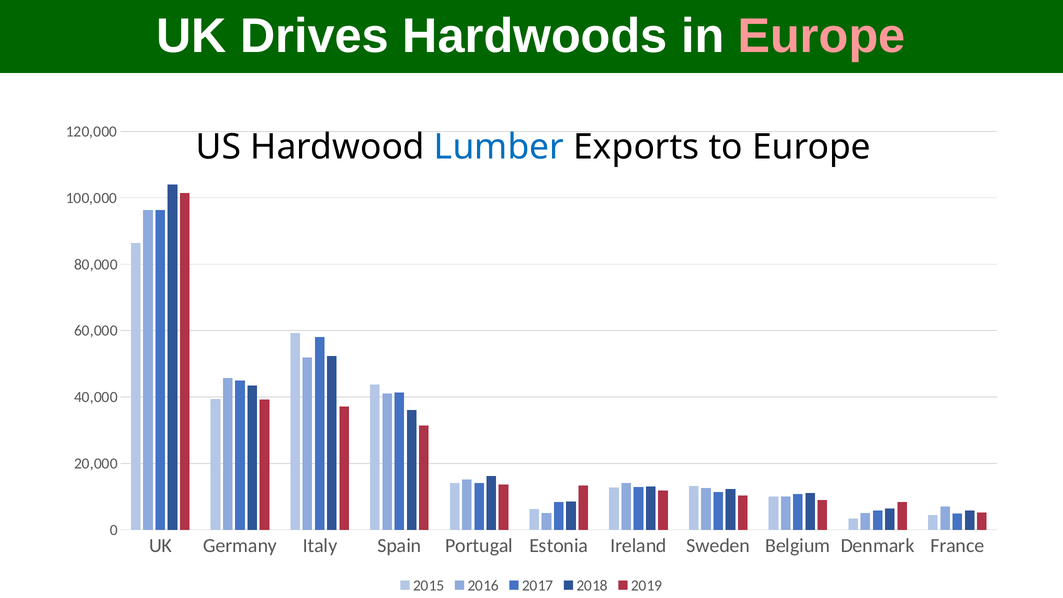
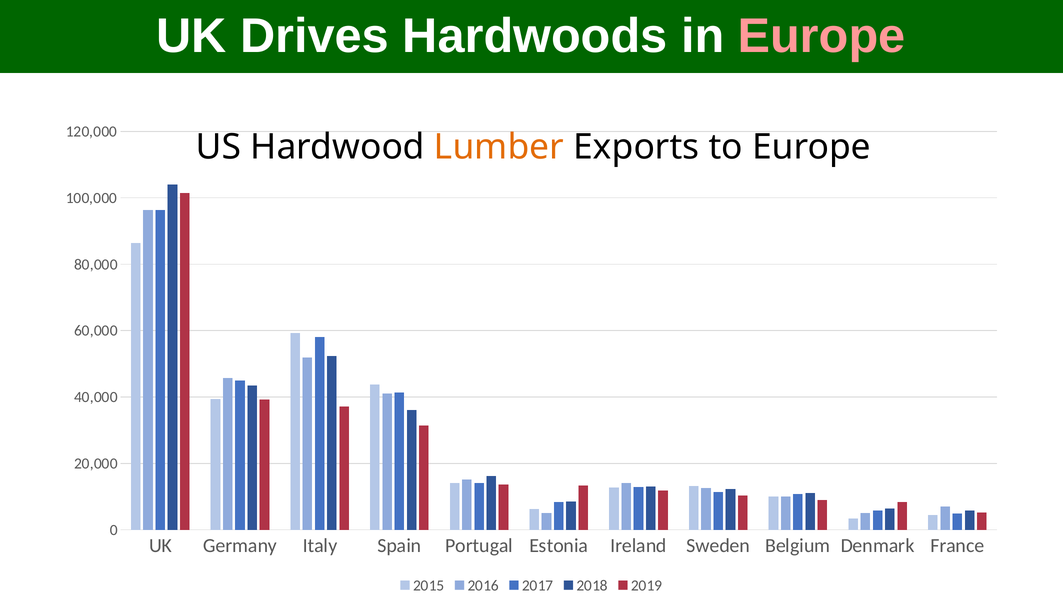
Lumber colour: blue -> orange
